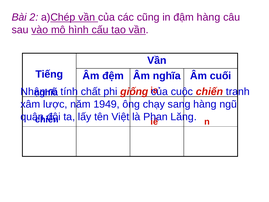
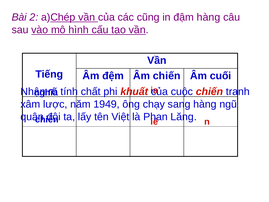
Âm nghĩa: nghĩa -> chiến
giống: giống -> khuất
